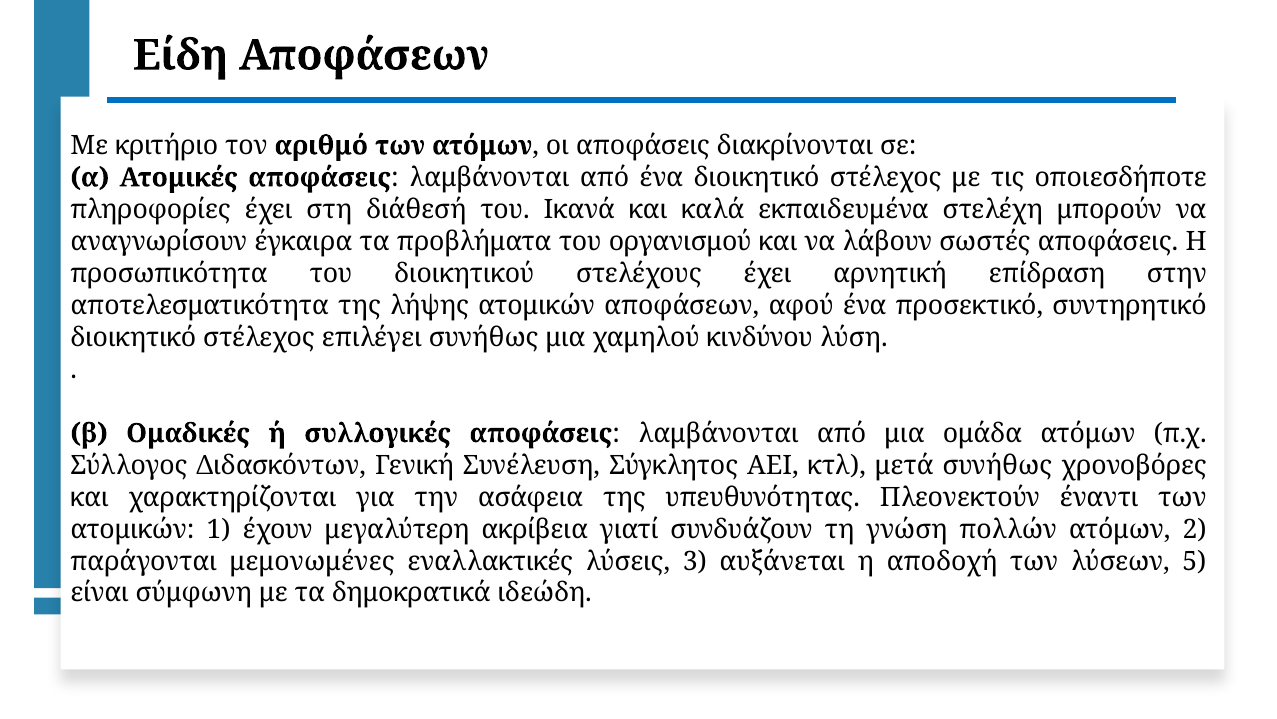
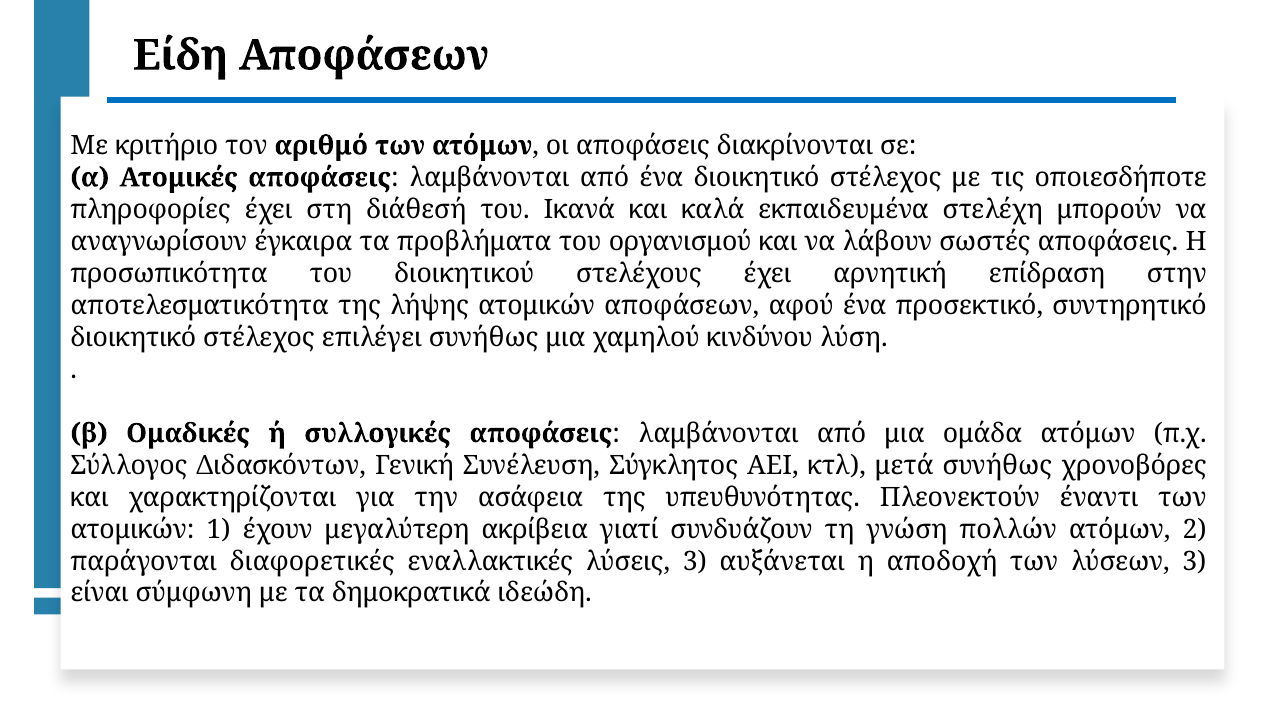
μεμονωμένες: μεμονωμένες -> διαφορετικές
λύσεων 5: 5 -> 3
